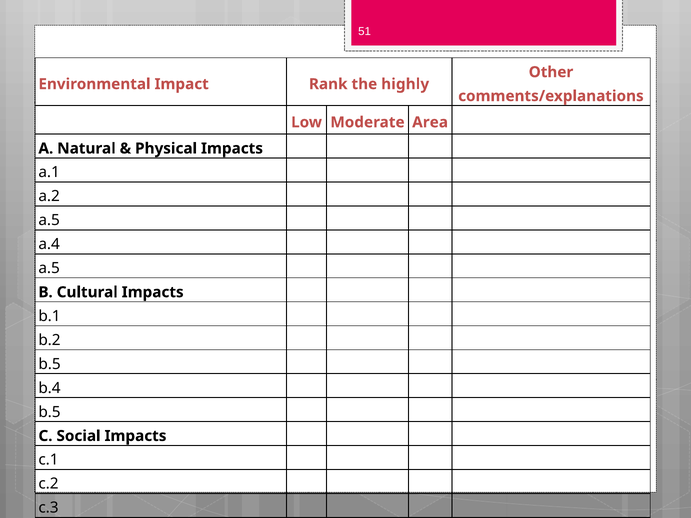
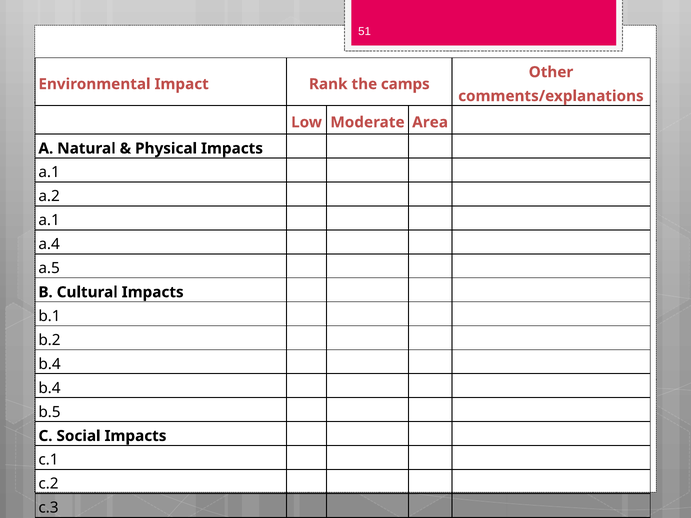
highly: highly -> camps
a.5 at (49, 220): a.5 -> a.1
b.5 at (50, 364): b.5 -> b.4
